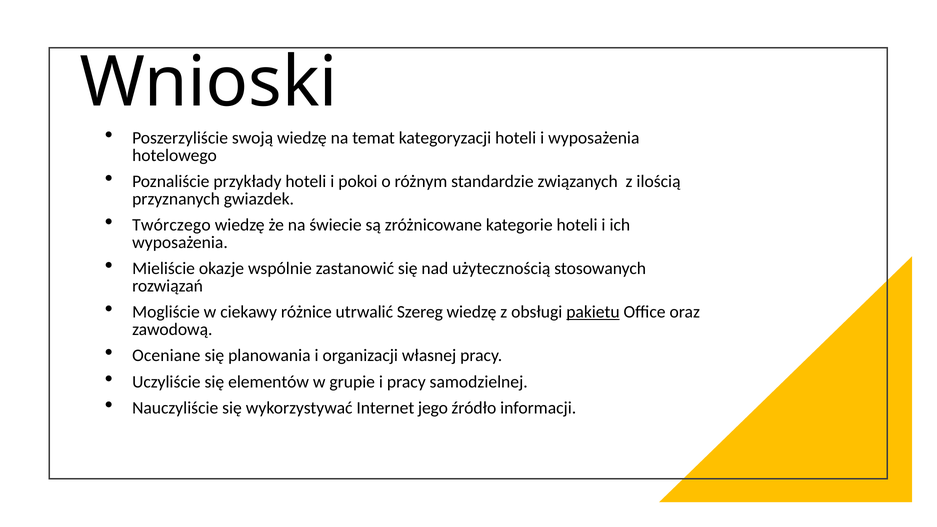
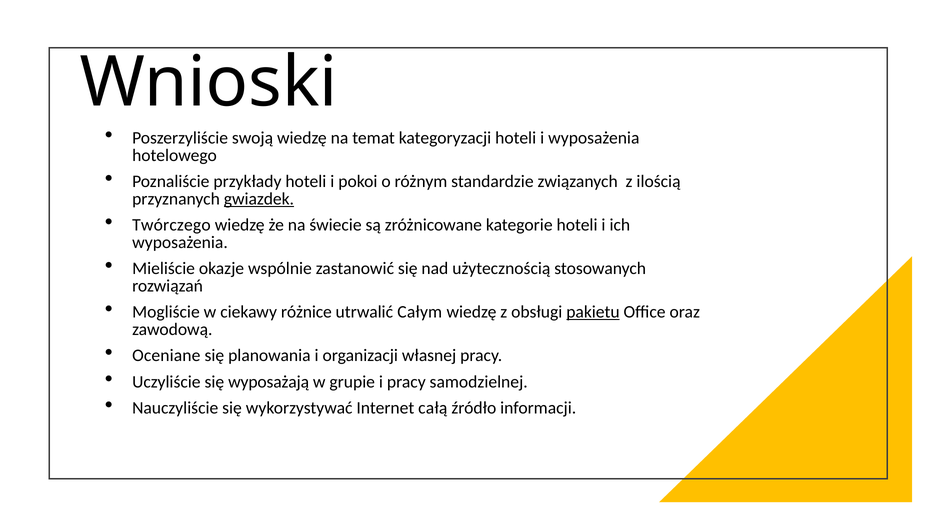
gwiazdek underline: none -> present
Szereg: Szereg -> Całym
elementów: elementów -> wyposażają
jego: jego -> całą
